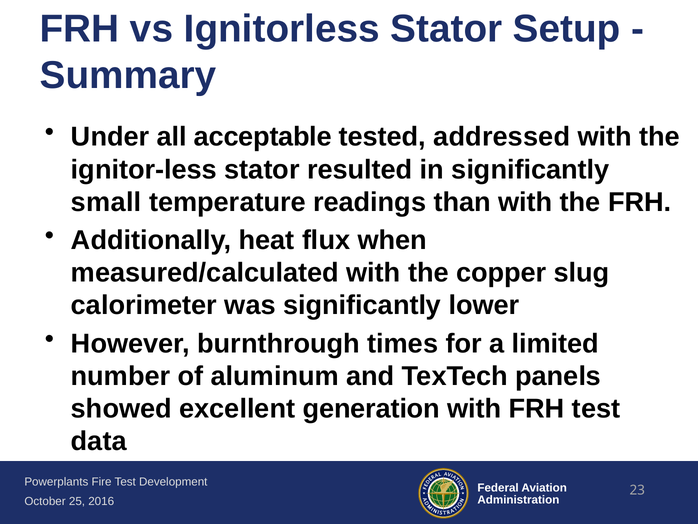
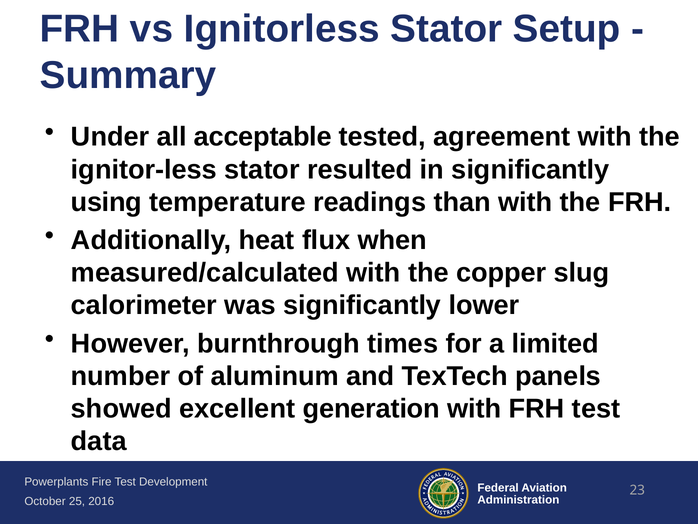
addressed: addressed -> agreement
small: small -> using
